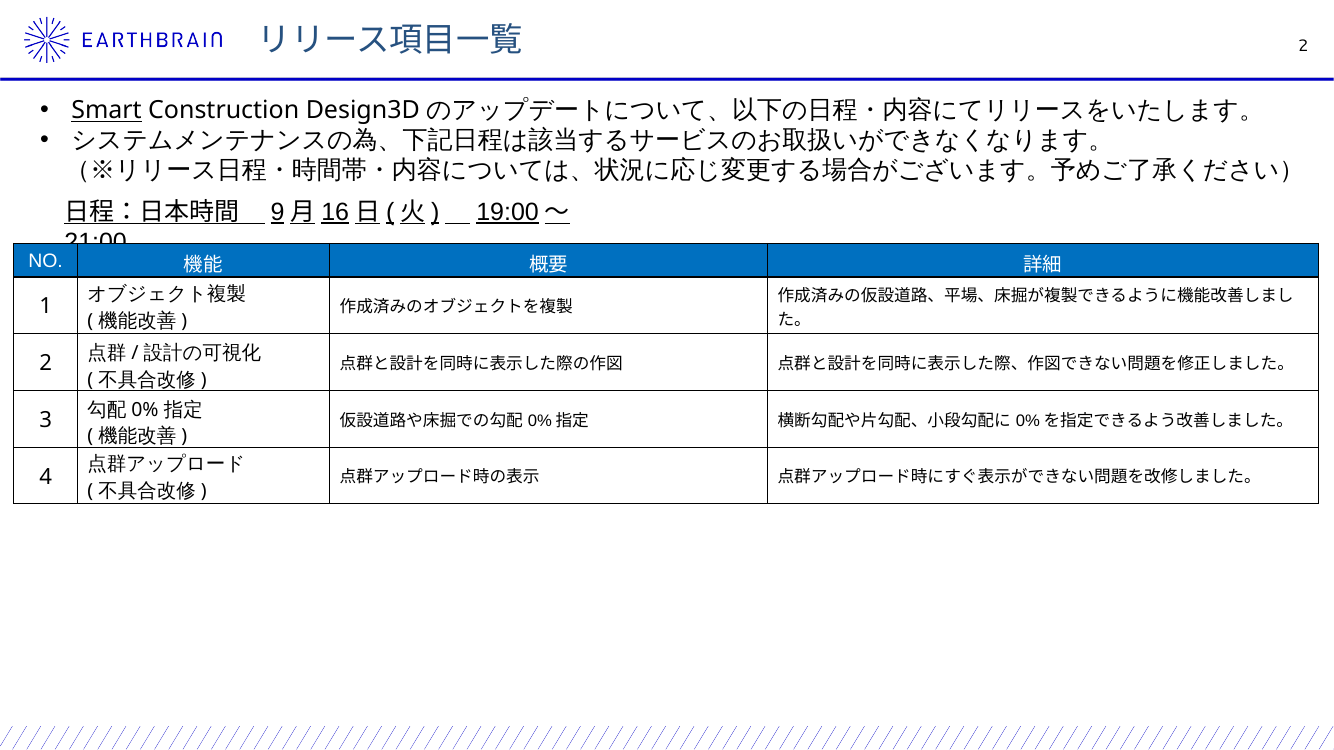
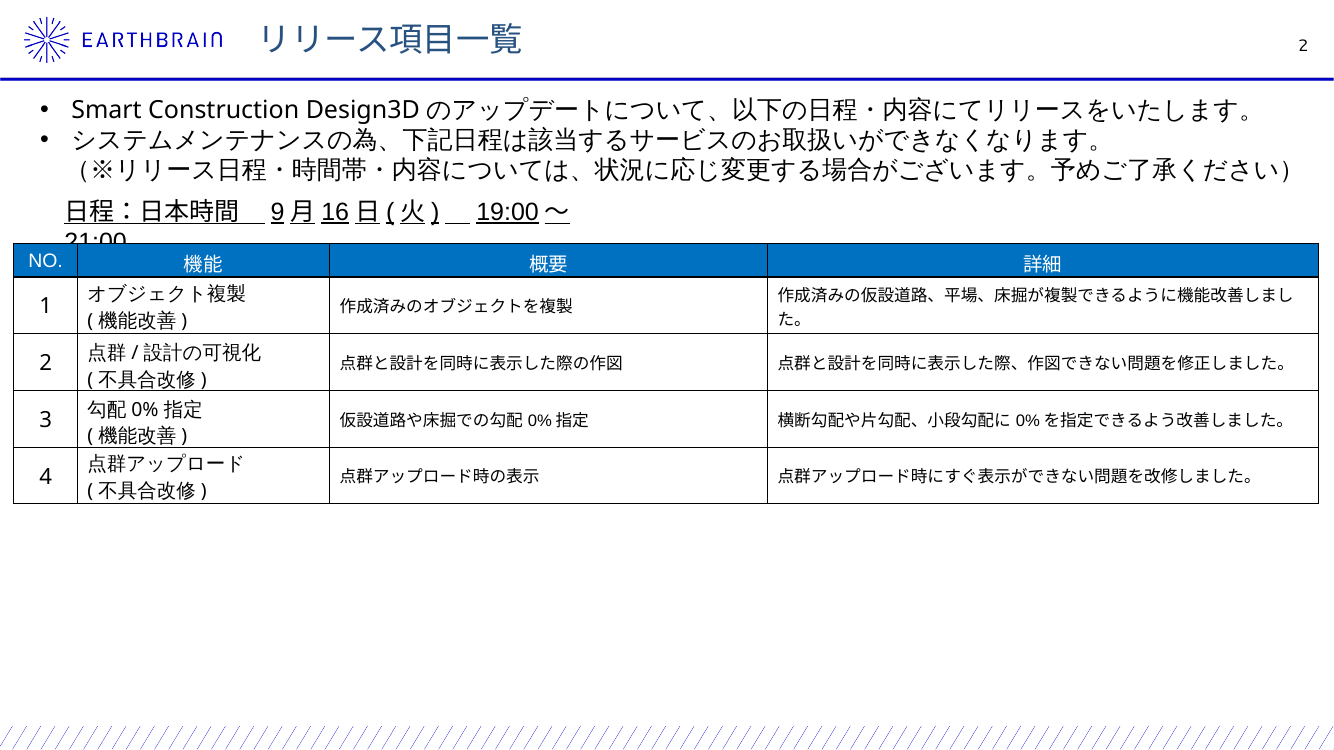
Smart underline: present -> none
